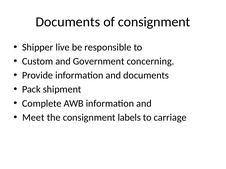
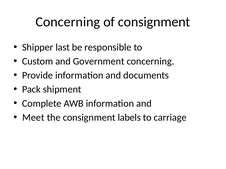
Documents at (68, 22): Documents -> Concerning
live: live -> last
